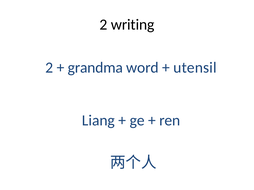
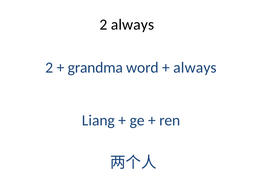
2 writing: writing -> always
utensil at (195, 68): utensil -> always
